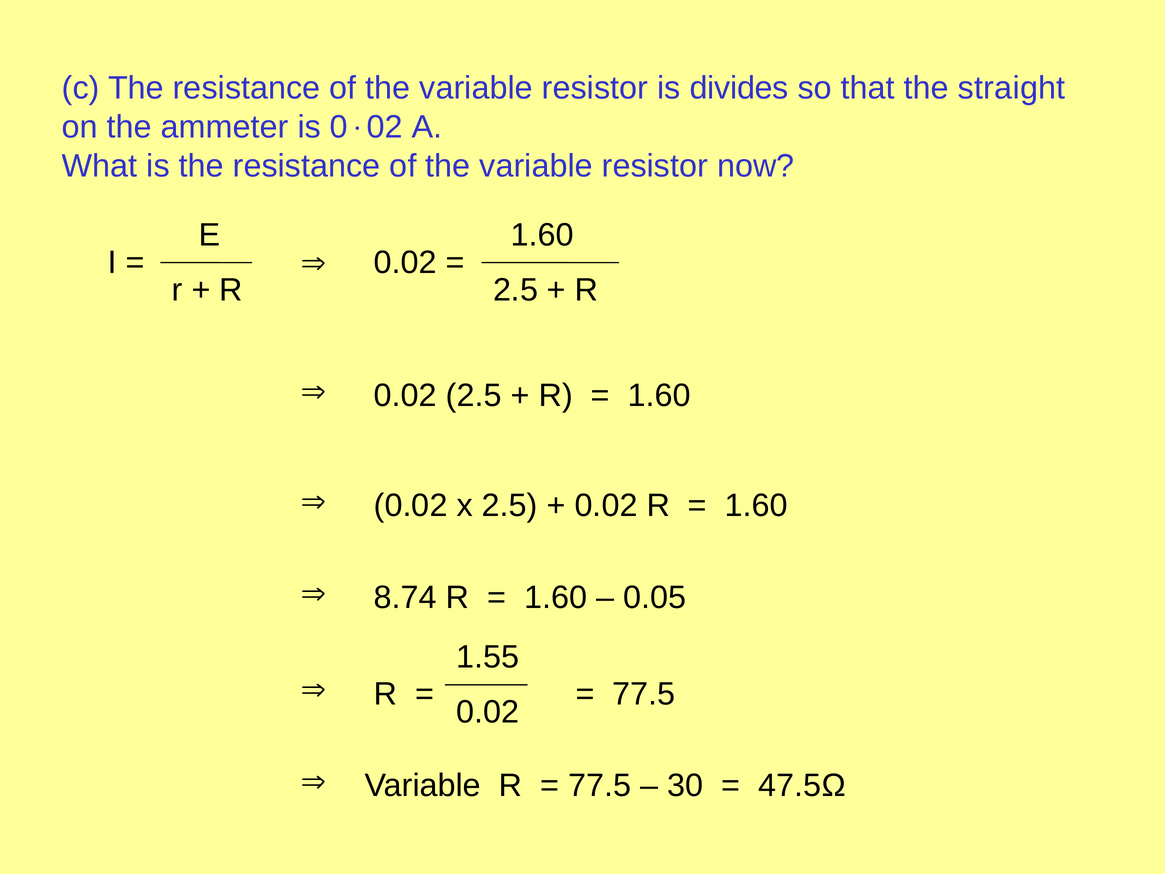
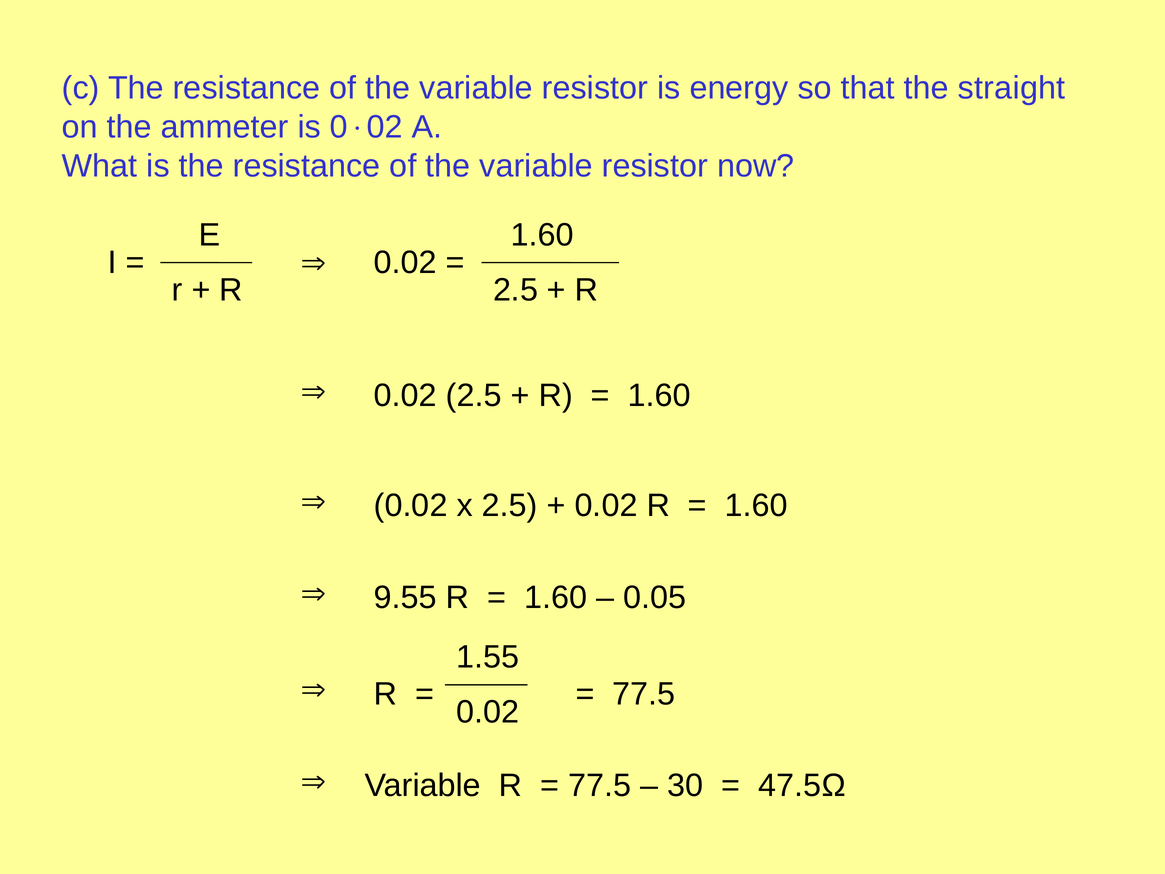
divides: divides -> energy
8.74: 8.74 -> 9.55
